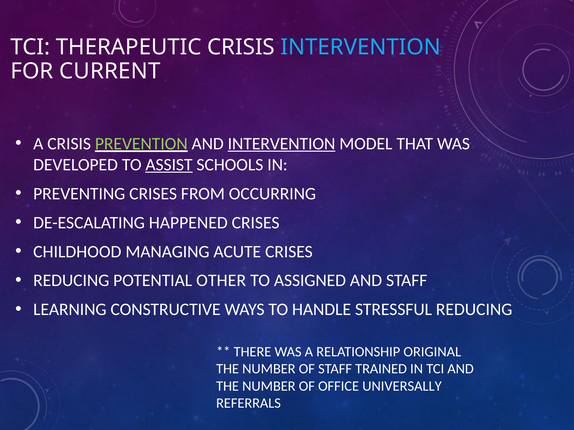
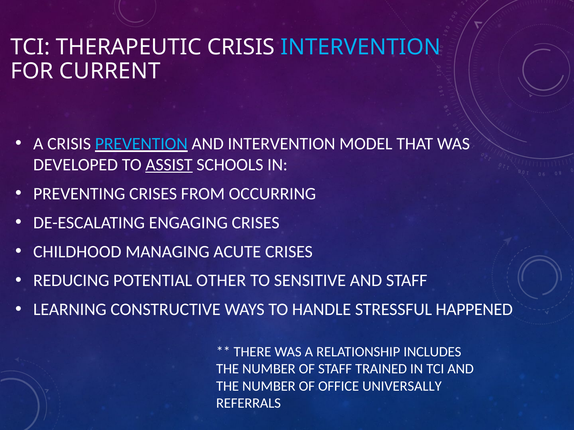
PREVENTION colour: light green -> light blue
INTERVENTION at (282, 144) underline: present -> none
HAPPENED: HAPPENED -> ENGAGING
ASSIGNED: ASSIGNED -> SENSITIVE
STRESSFUL REDUCING: REDUCING -> HAPPENED
ORIGINAL: ORIGINAL -> INCLUDES
